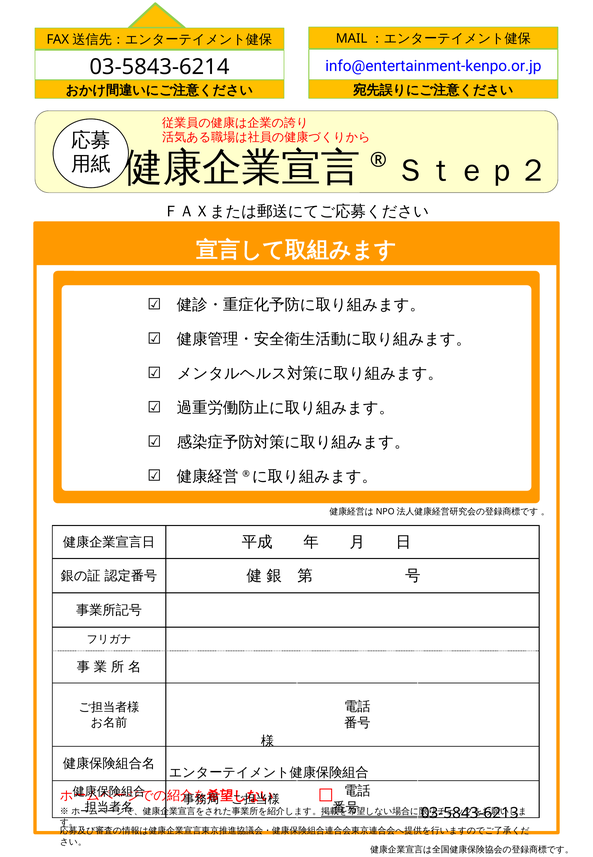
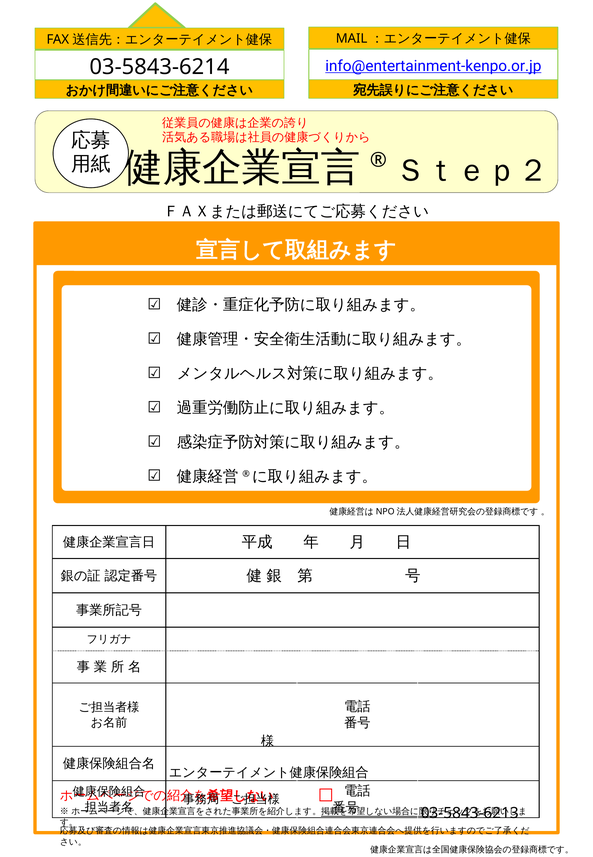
info@entertainment-kenpo.or.jp underline: none -> present
